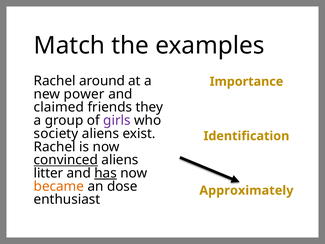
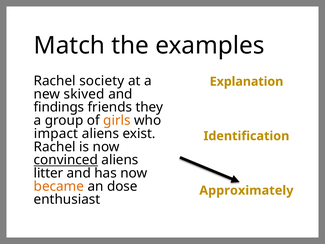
around: around -> society
Importance: Importance -> Explanation
power: power -> skived
claimed: claimed -> findings
girls colour: purple -> orange
society: society -> impact
has underline: present -> none
